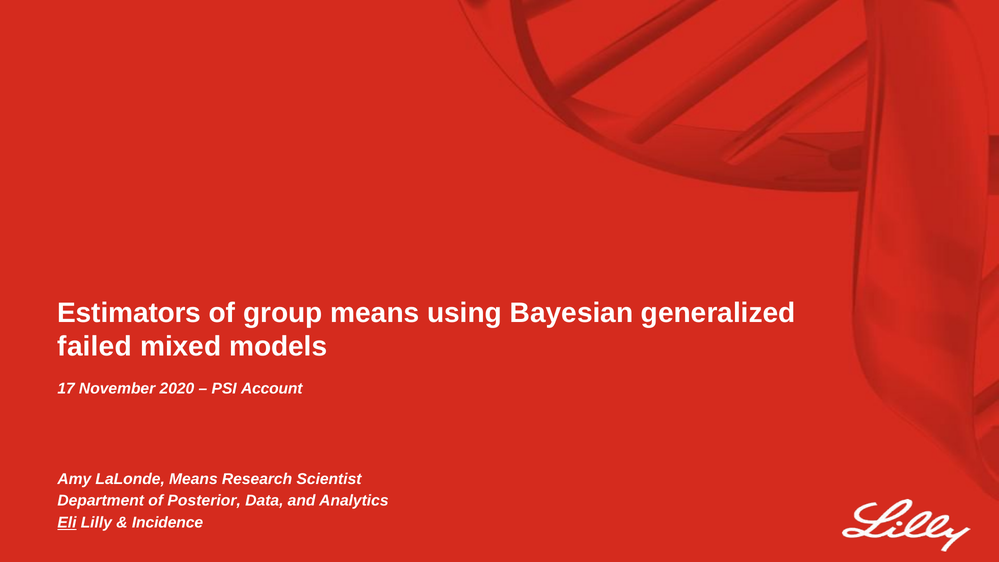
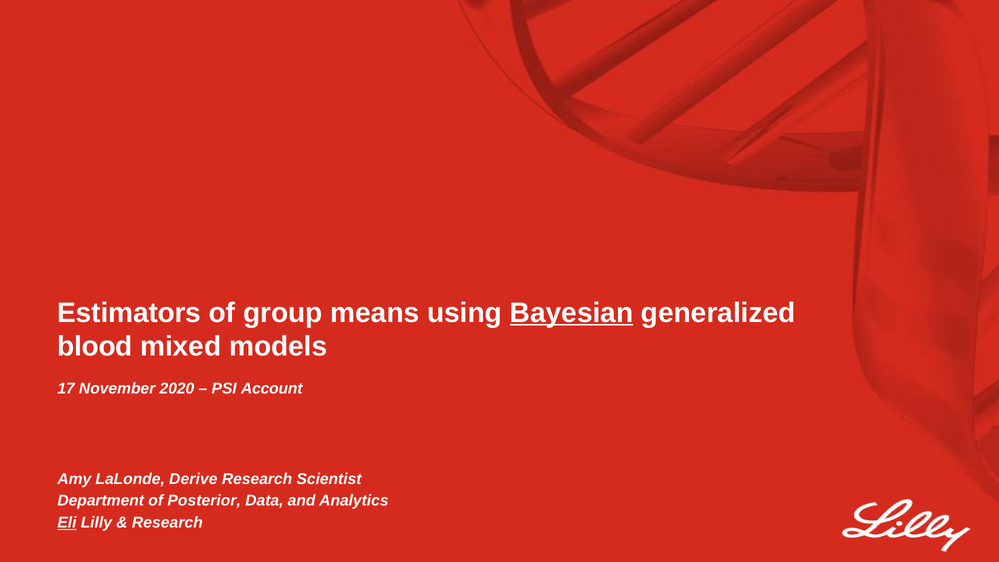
Bayesian underline: none -> present
failed: failed -> blood
LaLonde Means: Means -> Derive
Incidence at (167, 523): Incidence -> Research
